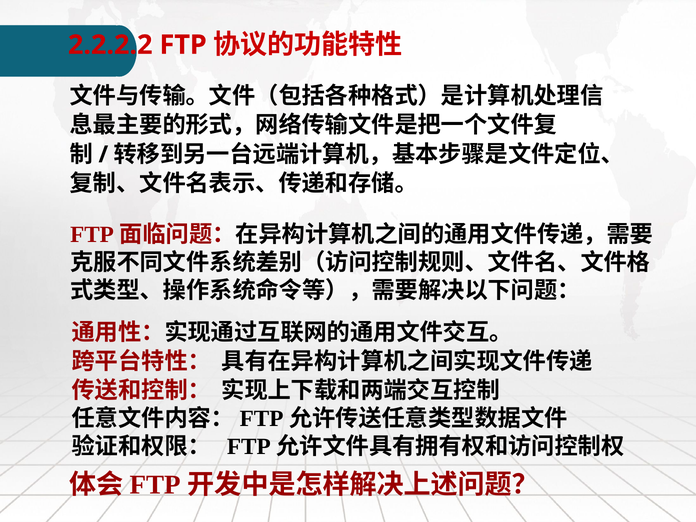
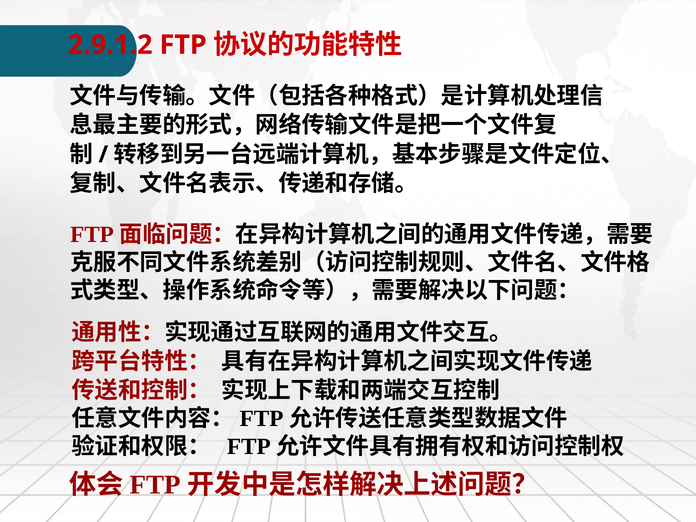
2.2.2.2: 2.2.2.2 -> 2.9.1.2
